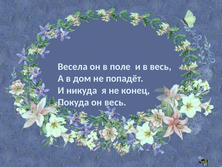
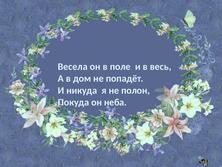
конец: конец -> полон
он весь: весь -> неба
